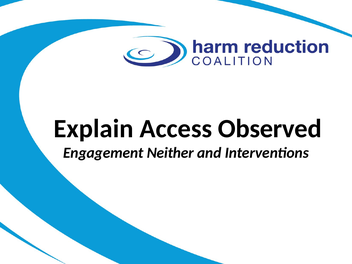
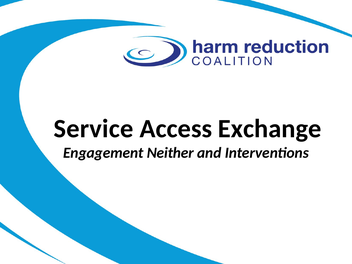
Explain: Explain -> Service
Observed: Observed -> Exchange
